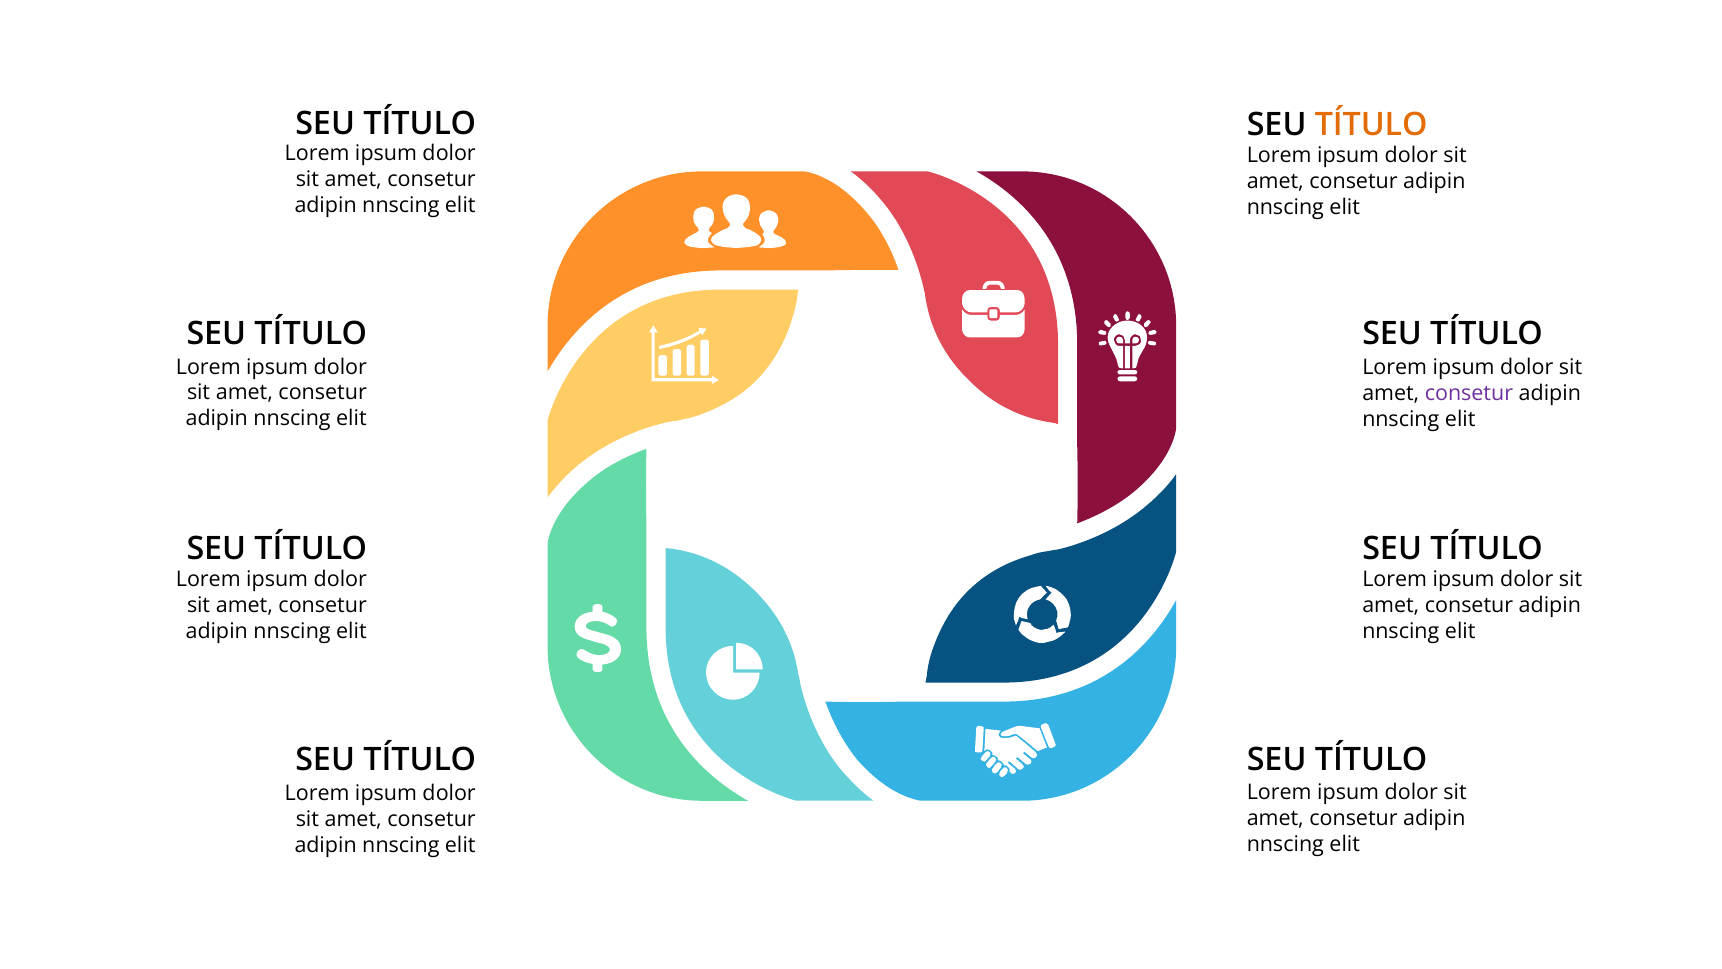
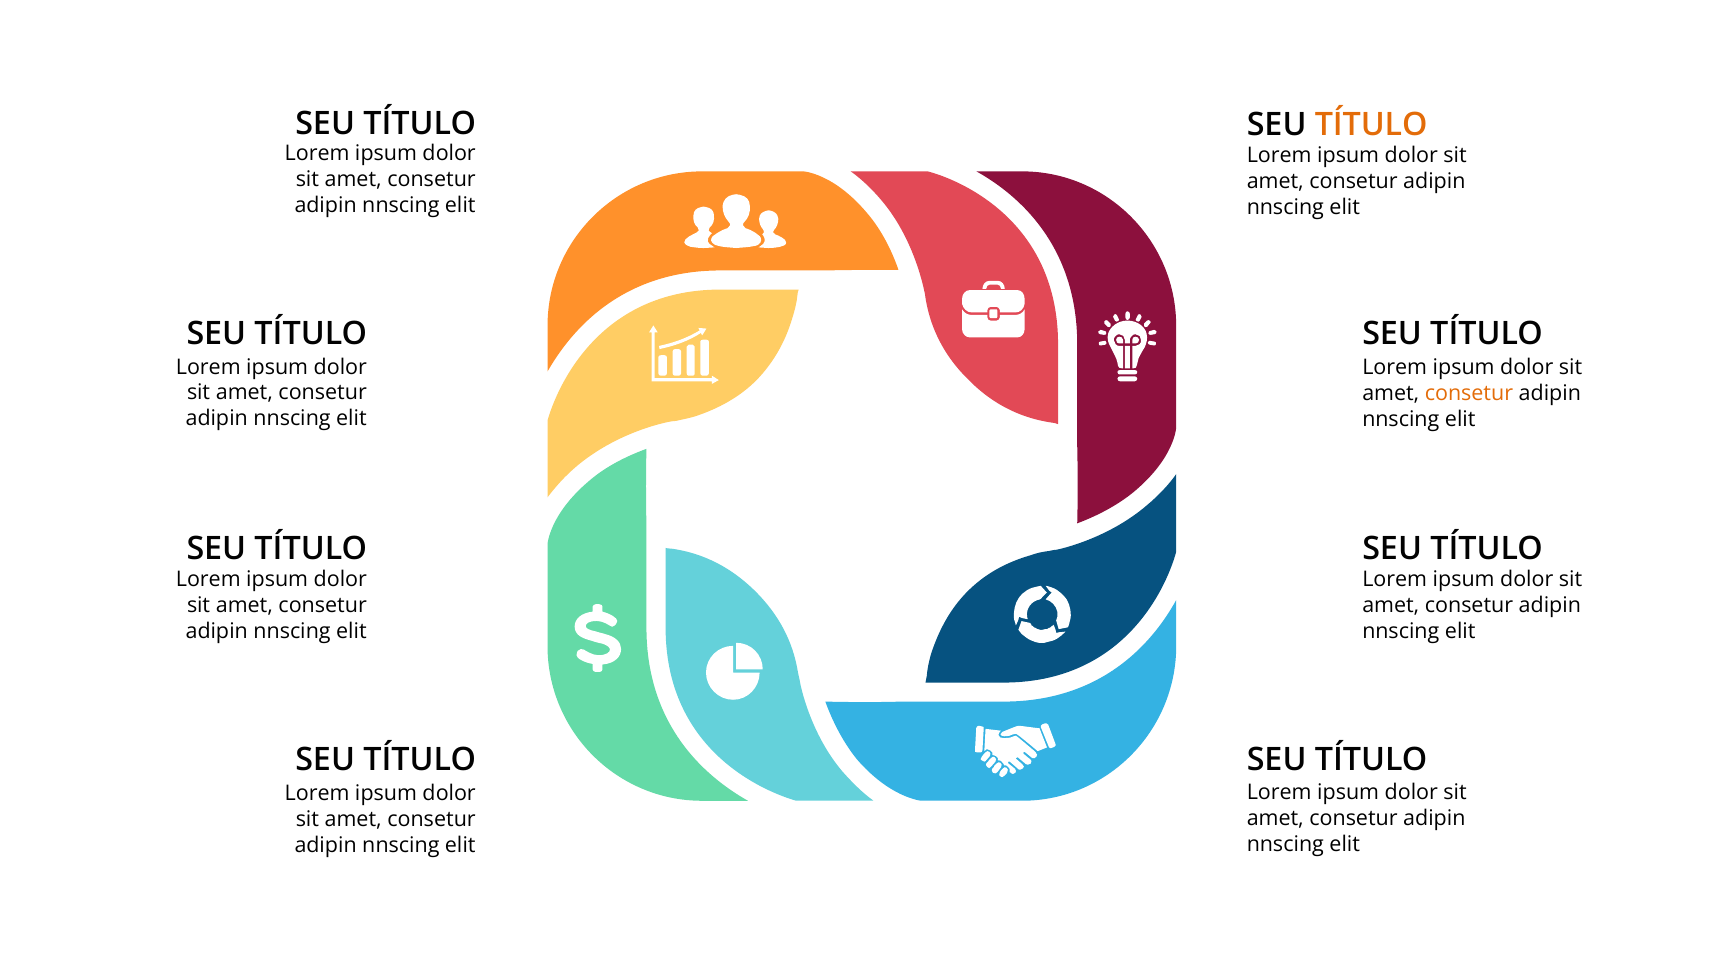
consetur at (1469, 393) colour: purple -> orange
